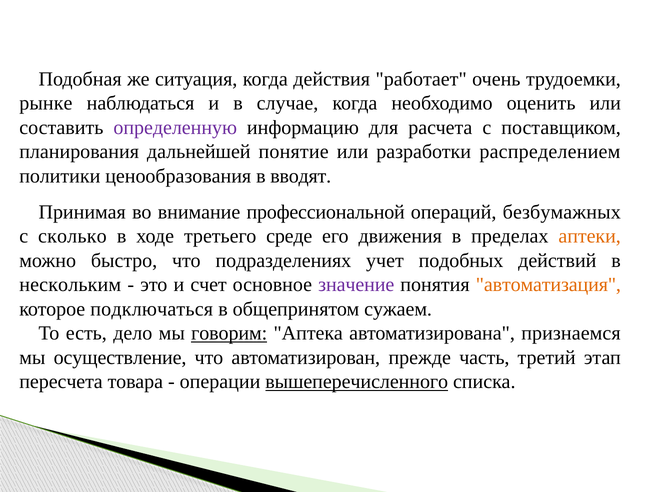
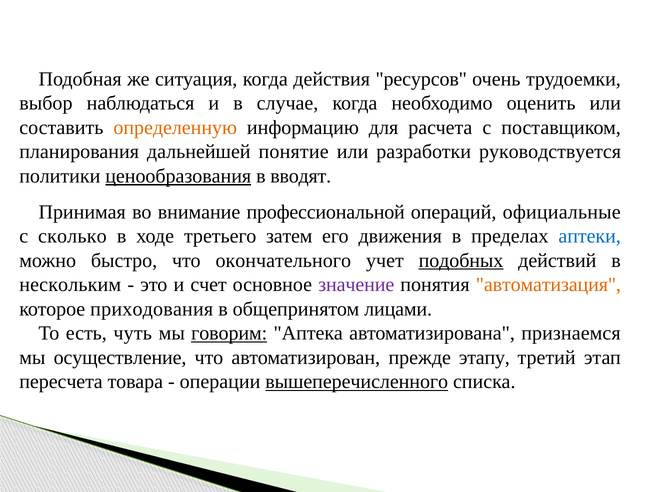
работает: работает -> ресурсов
рынке: рынке -> выбор
определенную colour: purple -> orange
распределением: распределением -> руководствуется
ценообразования underline: none -> present
безбумажных: безбумажных -> официальные
среде: среде -> затем
аптеки colour: orange -> blue
подразделениях: подразделениях -> окончательного
подобных underline: none -> present
подключаться: подключаться -> приходования
сужаем: сужаем -> лицами
дело: дело -> чуть
часть: часть -> этапу
